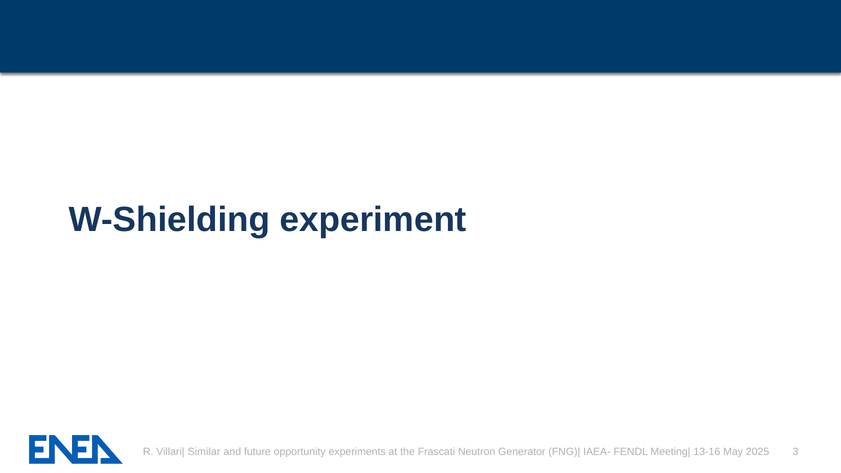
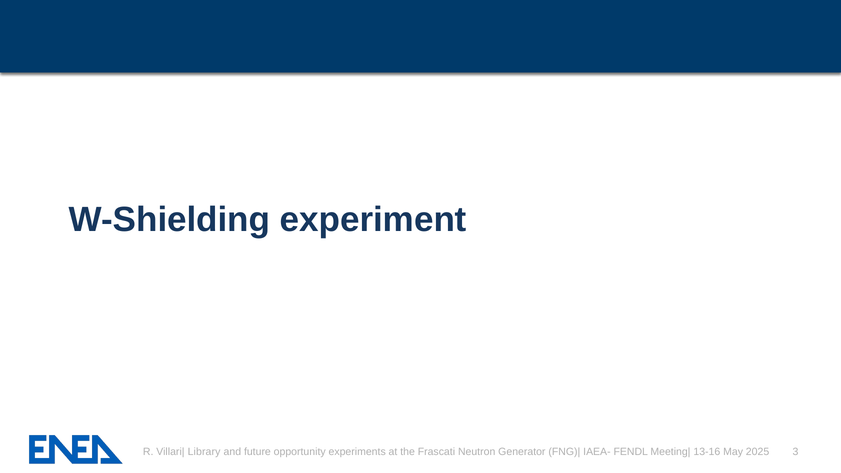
Similar: Similar -> Library
